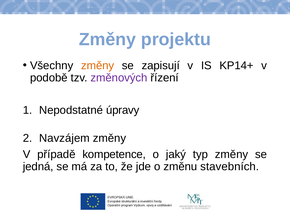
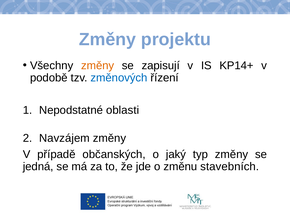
změnových colour: purple -> blue
úpravy: úpravy -> oblasti
kompetence: kompetence -> občanských
